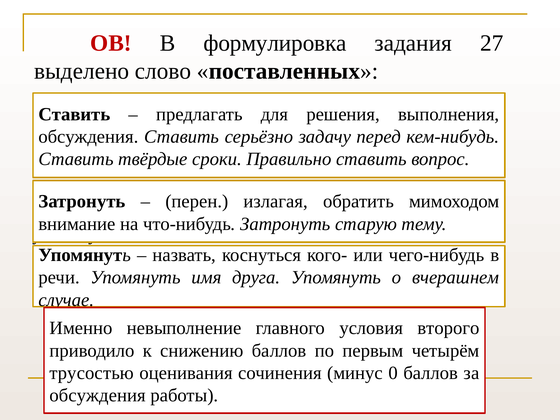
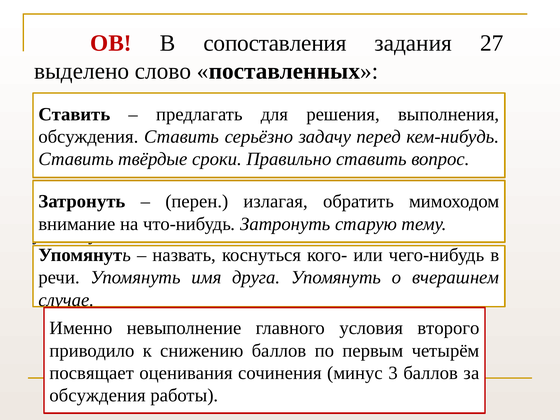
формулировка: формулировка -> сопоставления
трусостью: трусостью -> посвящает
0: 0 -> 3
